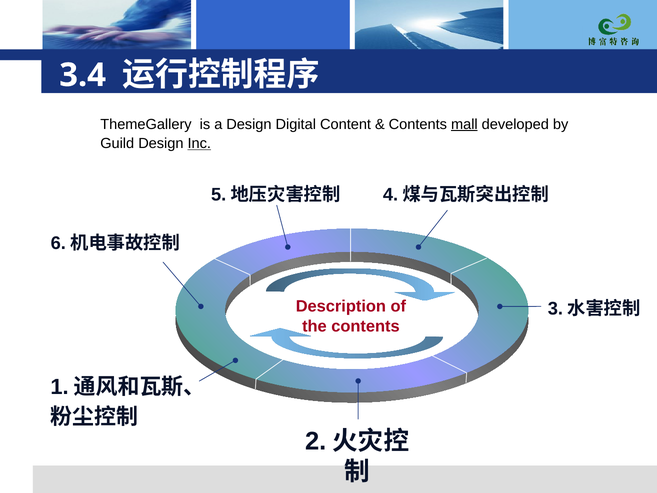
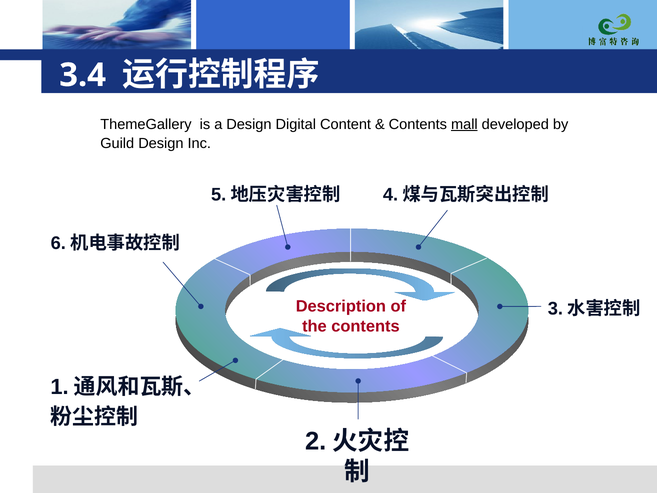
Inc underline: present -> none
